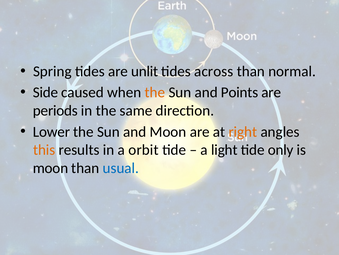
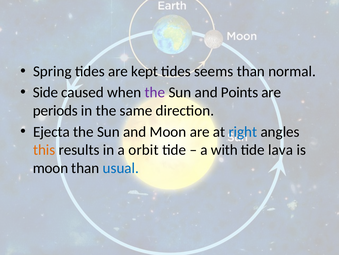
unlit: unlit -> kept
across: across -> seems
the at (155, 92) colour: orange -> purple
Lower: Lower -> Ejecta
right colour: orange -> blue
light: light -> with
only: only -> lava
